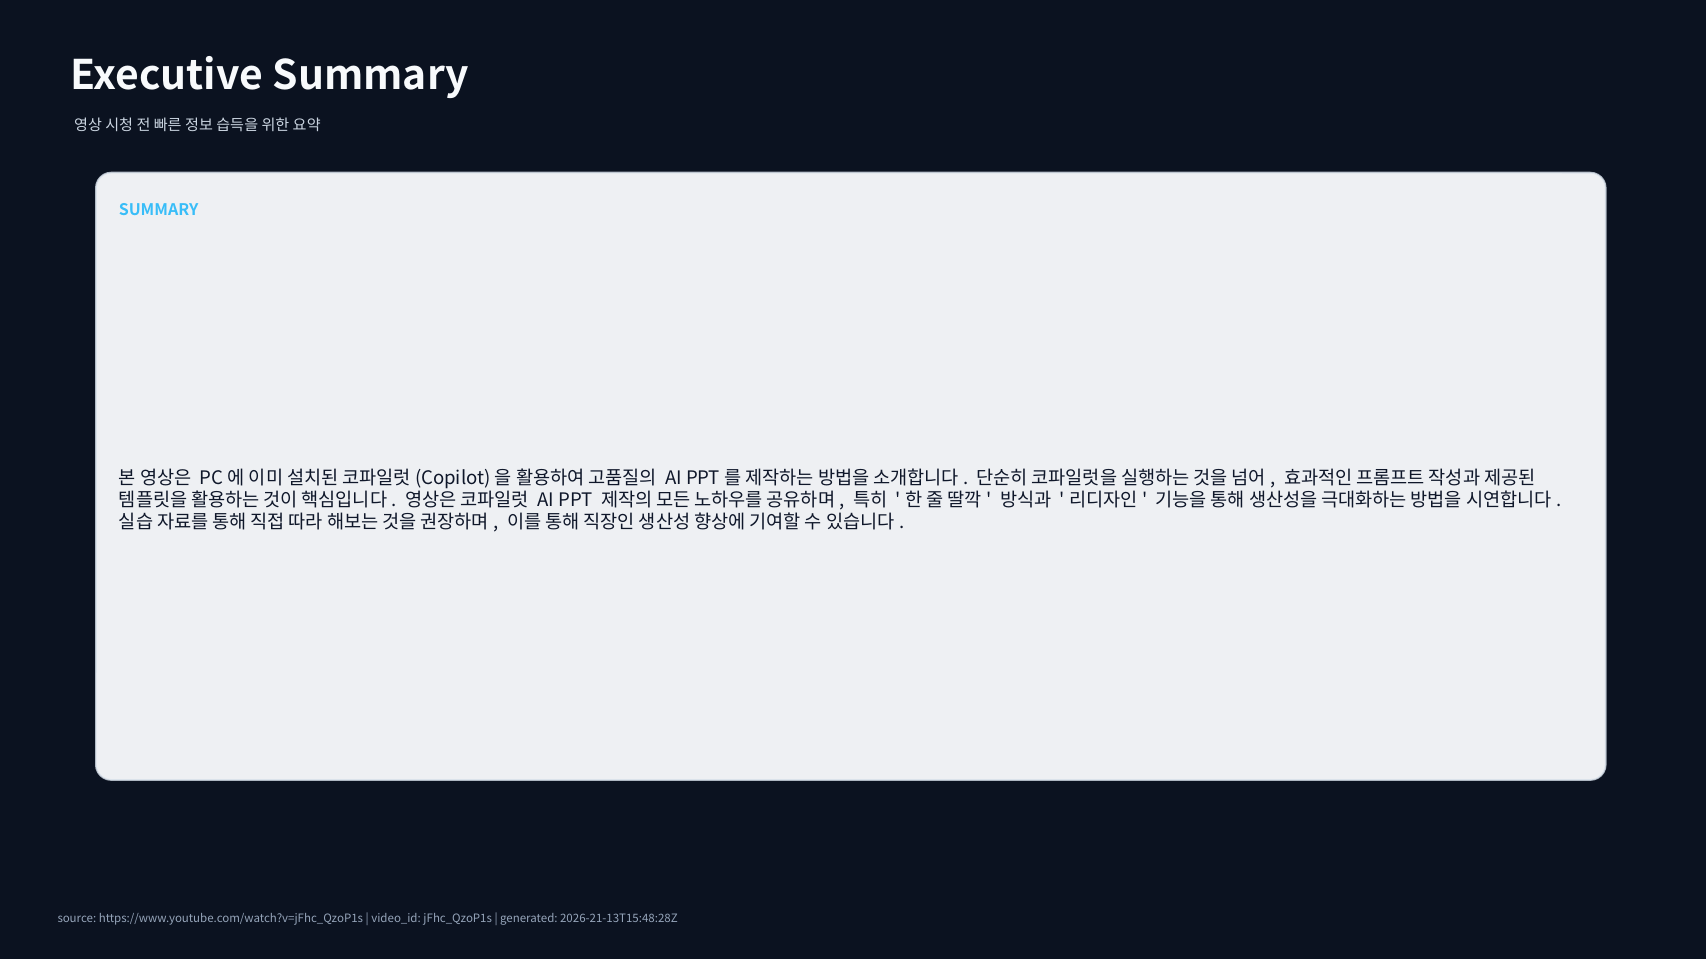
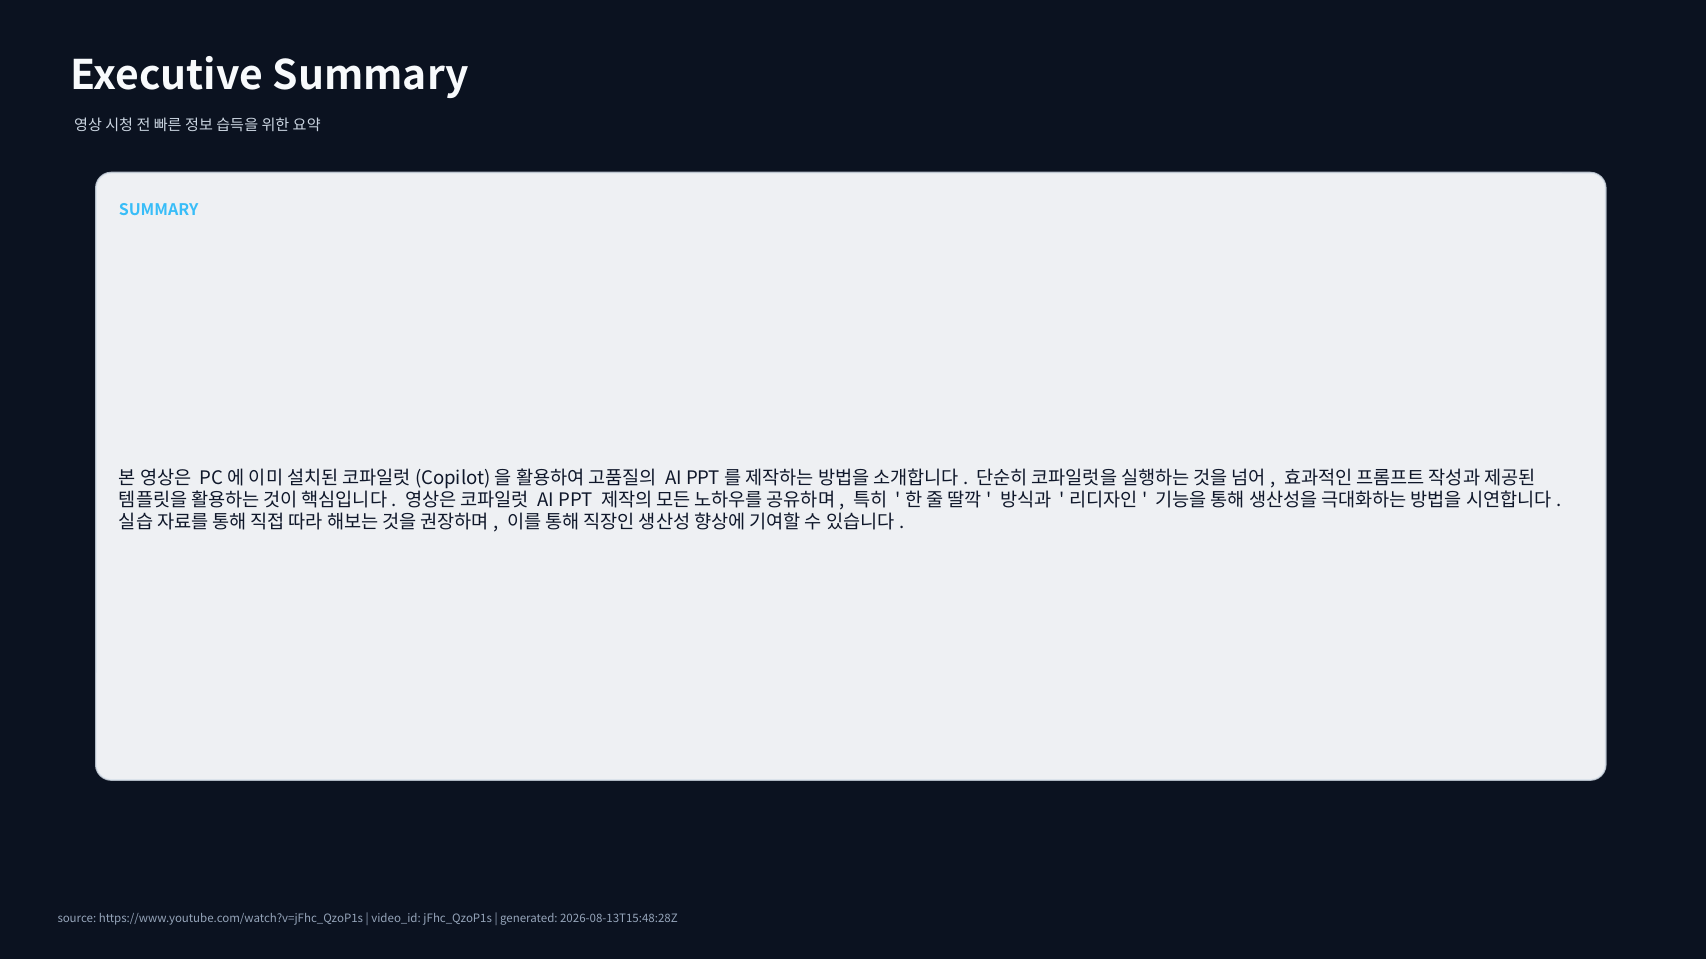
2026-21-13T15:48:28Z: 2026-21-13T15:48:28Z -> 2026-08-13T15:48:28Z
